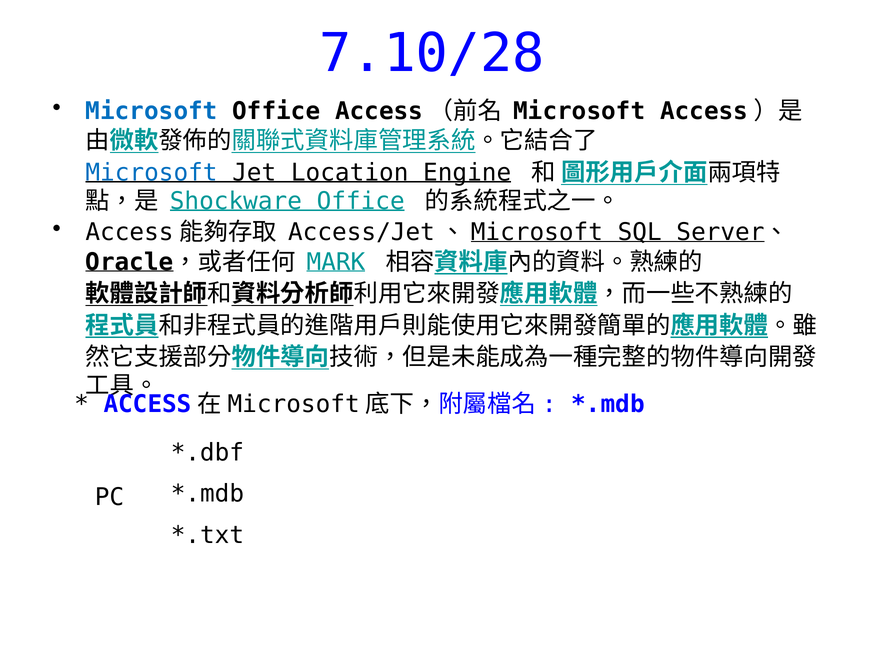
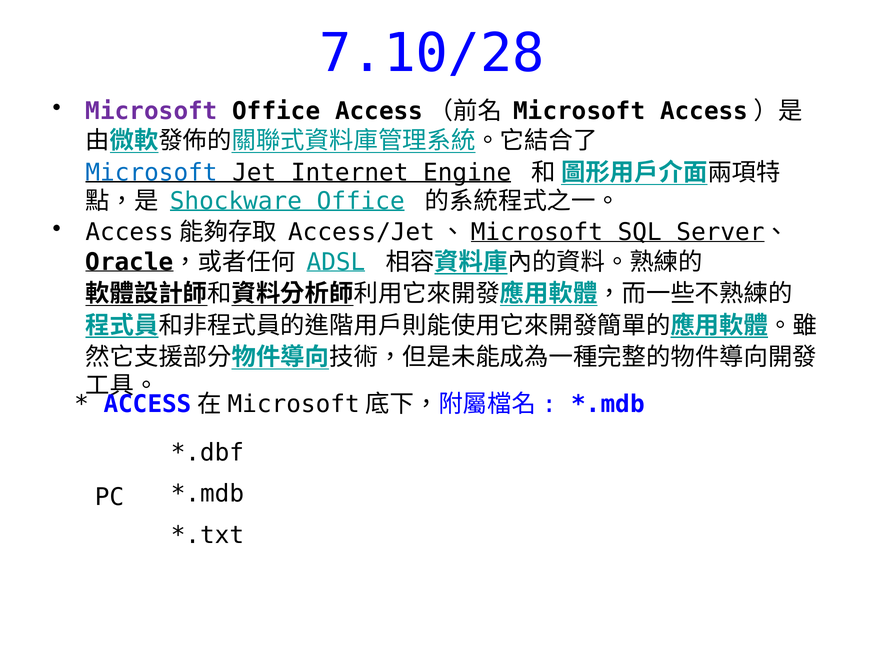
Microsoft at (151, 111) colour: blue -> purple
Location: Location -> Internet
MARK: MARK -> ADSL
